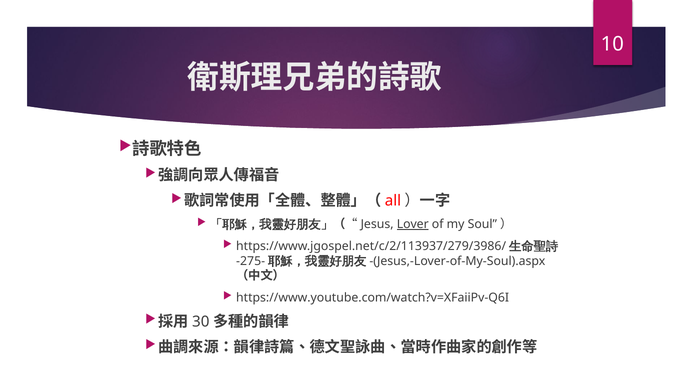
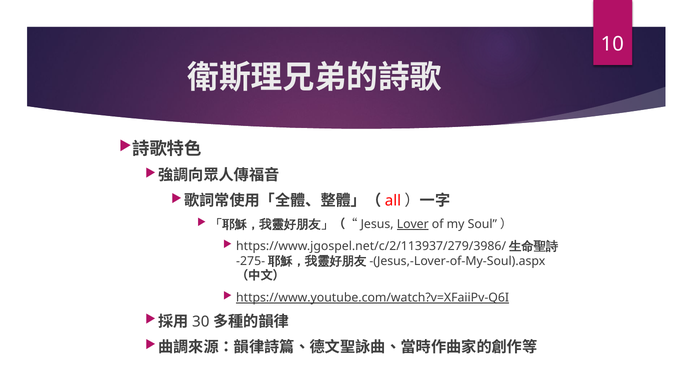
https://www.youtube.com/watch?v=XFaiiPv-Q6I underline: none -> present
